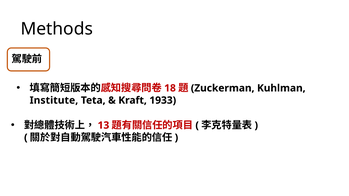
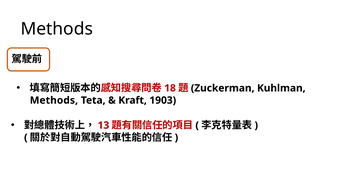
Institute at (54, 100): Institute -> Methods
1933: 1933 -> 1903
